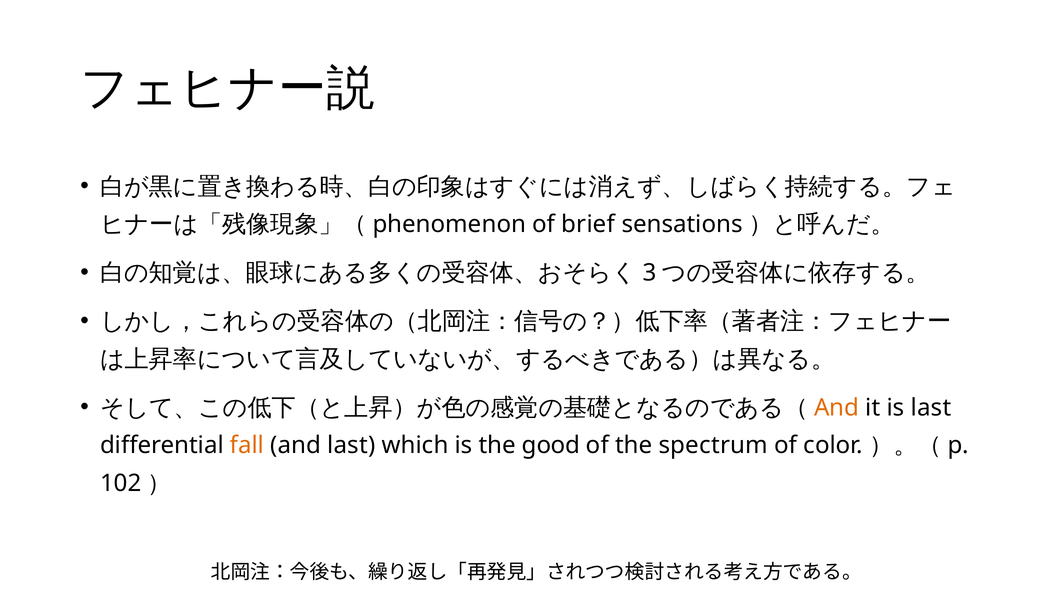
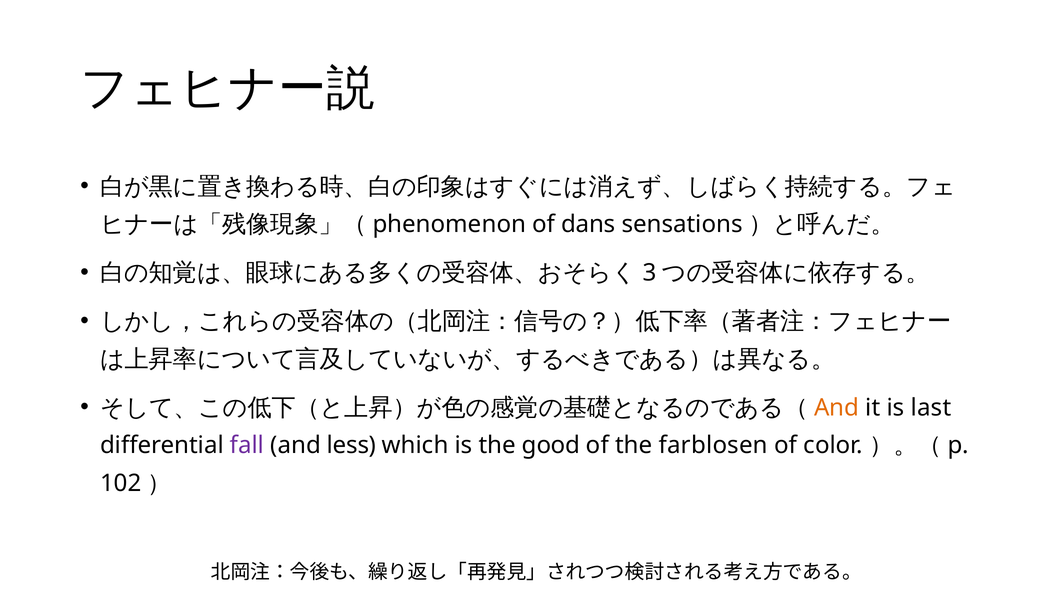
brief: brief -> dans
fall colour: orange -> purple
and last: last -> less
spectrum: spectrum -> farblosen
